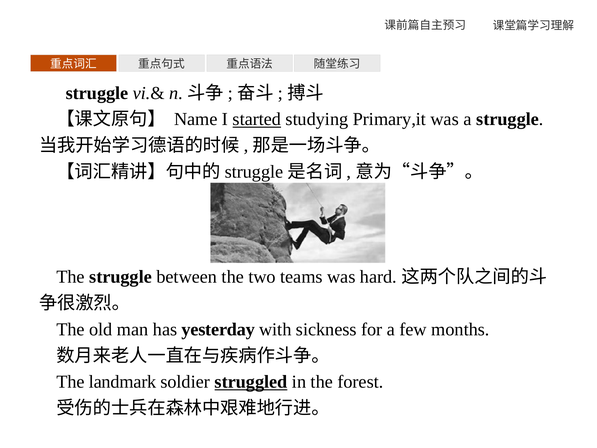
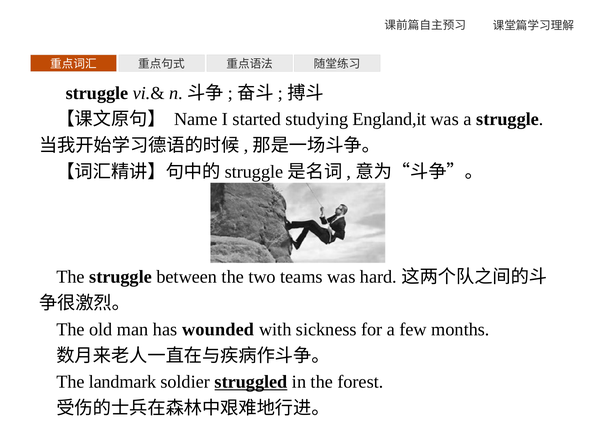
started underline: present -> none
Primary,it: Primary,it -> England,it
yesterday: yesterday -> wounded
